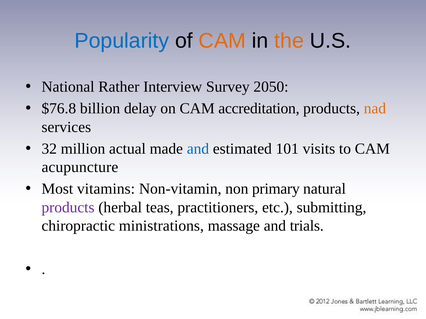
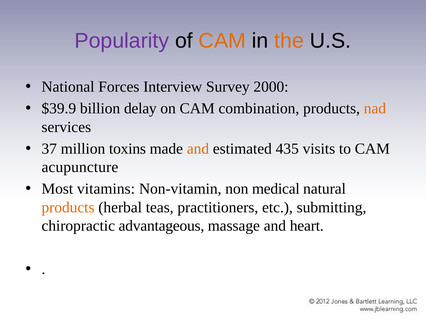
Popularity colour: blue -> purple
Rather: Rather -> Forces
2050: 2050 -> 2000
$76.8: $76.8 -> $39.9
accreditation: accreditation -> combination
32: 32 -> 37
actual: actual -> toxins
and at (198, 149) colour: blue -> orange
101: 101 -> 435
primary: primary -> medical
products at (68, 208) colour: purple -> orange
ministrations: ministrations -> advantageous
trials: trials -> heart
